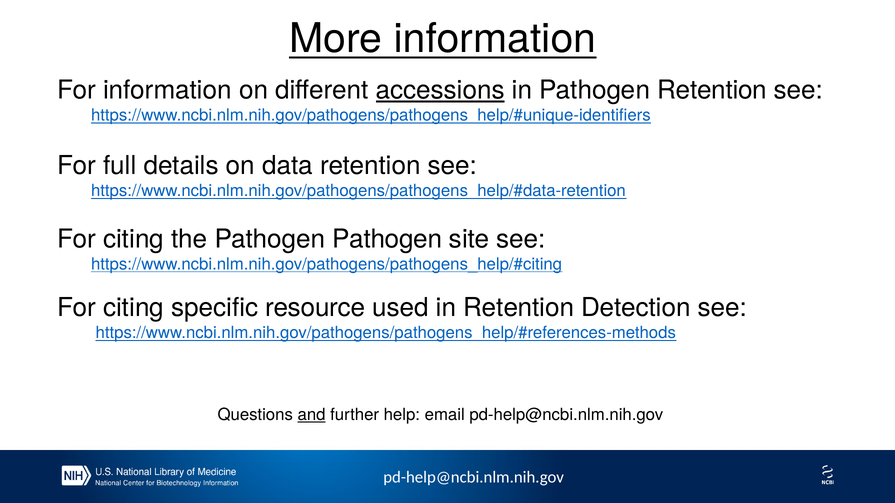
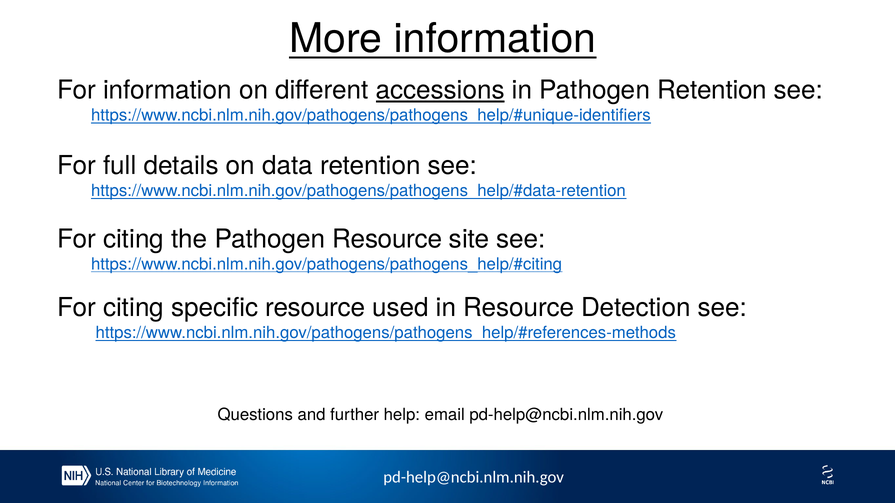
Pathogen Pathogen: Pathogen -> Resource
in Retention: Retention -> Resource
and underline: present -> none
